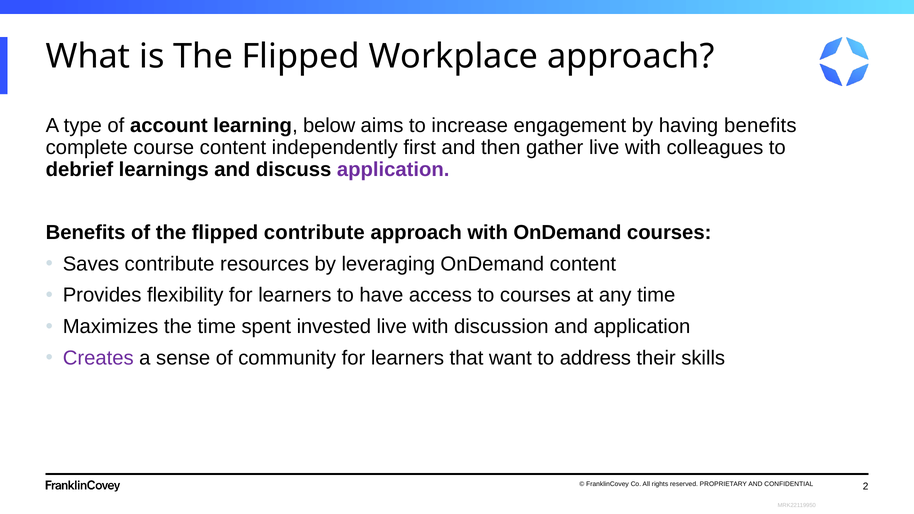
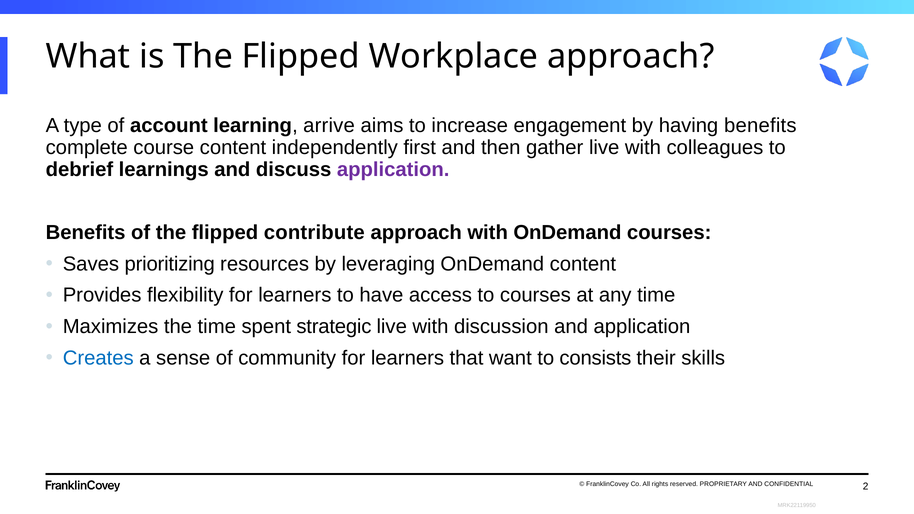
below: below -> arrive
Saves contribute: contribute -> prioritizing
invested: invested -> strategic
Creates colour: purple -> blue
address: address -> consists
